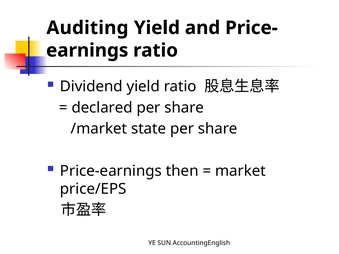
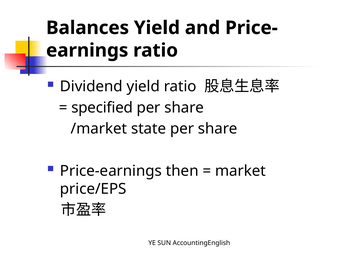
Auditing: Auditing -> Balances
declared: declared -> specified
